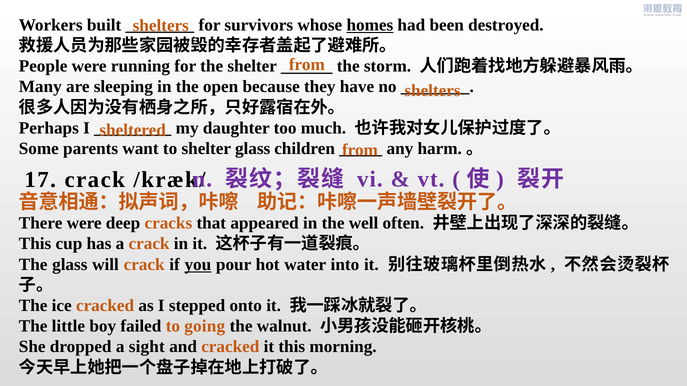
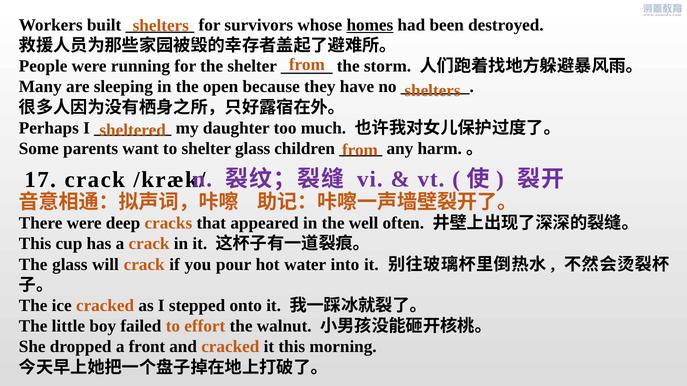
you underline: present -> none
going: going -> effort
sight: sight -> front
